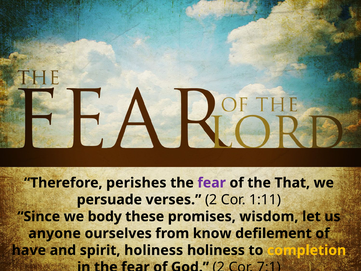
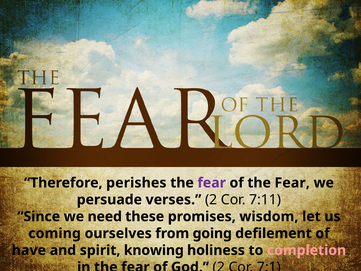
of the That: That -> Fear
1:11: 1:11 -> 7:11
body: body -> need
anyone: anyone -> coming
know: know -> going
spirit holiness: holiness -> knowing
completion colour: yellow -> pink
